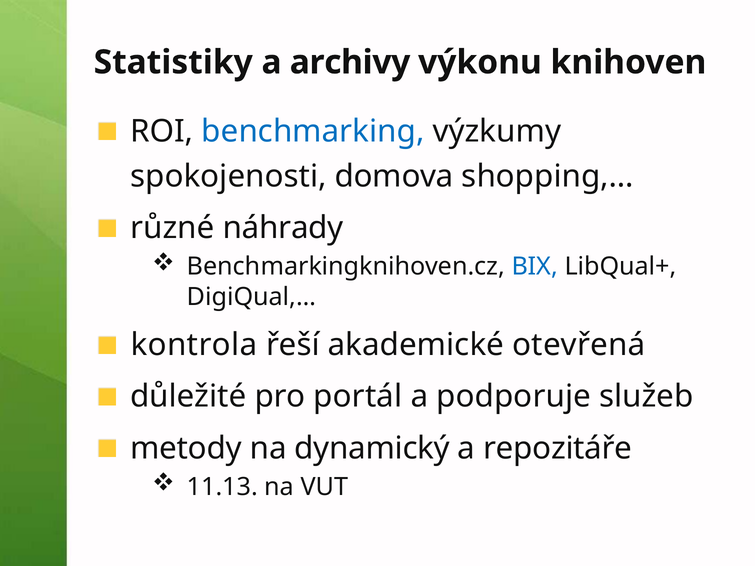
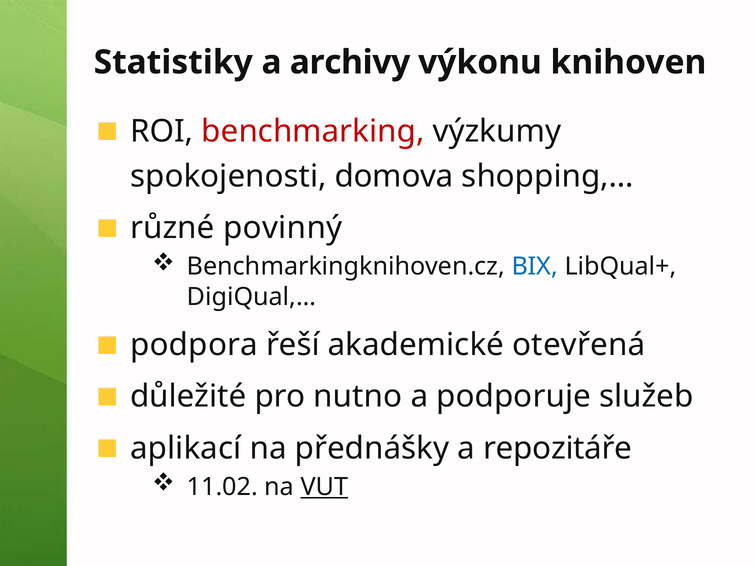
benchmarking colour: blue -> red
náhrady: náhrady -> povinný
kontrola: kontrola -> podpora
portál: portál -> nutno
metody: metody -> aplikací
dynamický: dynamický -> přednášky
11.13: 11.13 -> 11.02
VUT underline: none -> present
